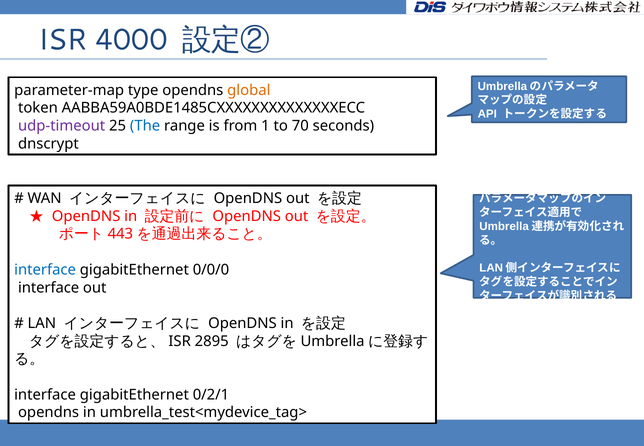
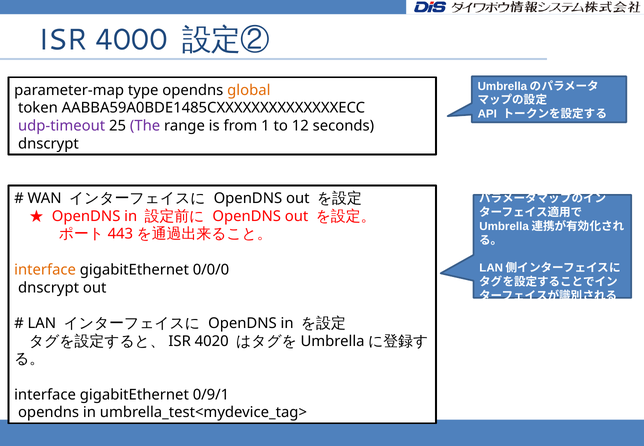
The colour: blue -> purple
70: 70 -> 12
interface at (45, 270) colour: blue -> orange
interface at (49, 288): interface -> dnscrypt
2895: 2895 -> 4020
0/2/1: 0/2/1 -> 0/9/1
